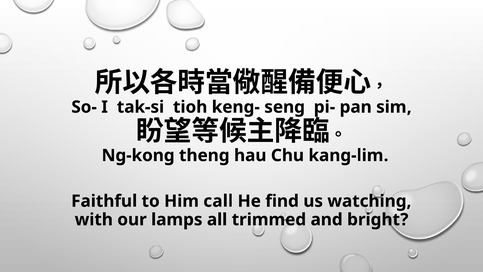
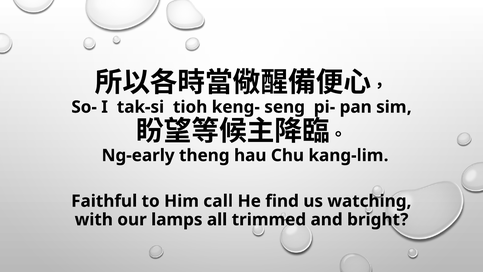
Ng-kong: Ng-kong -> Ng-early
